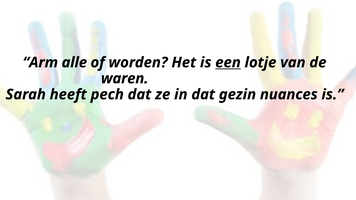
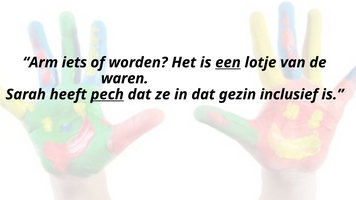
alle: alle -> iets
pech underline: none -> present
nuances: nuances -> inclusief
